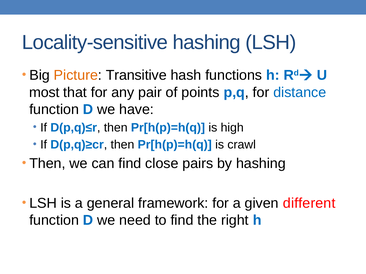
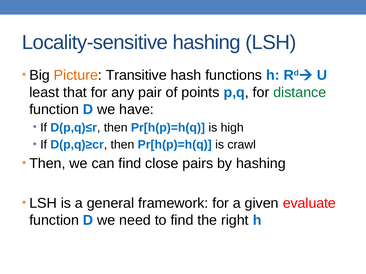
most: most -> least
distance colour: blue -> green
different: different -> evaluate
